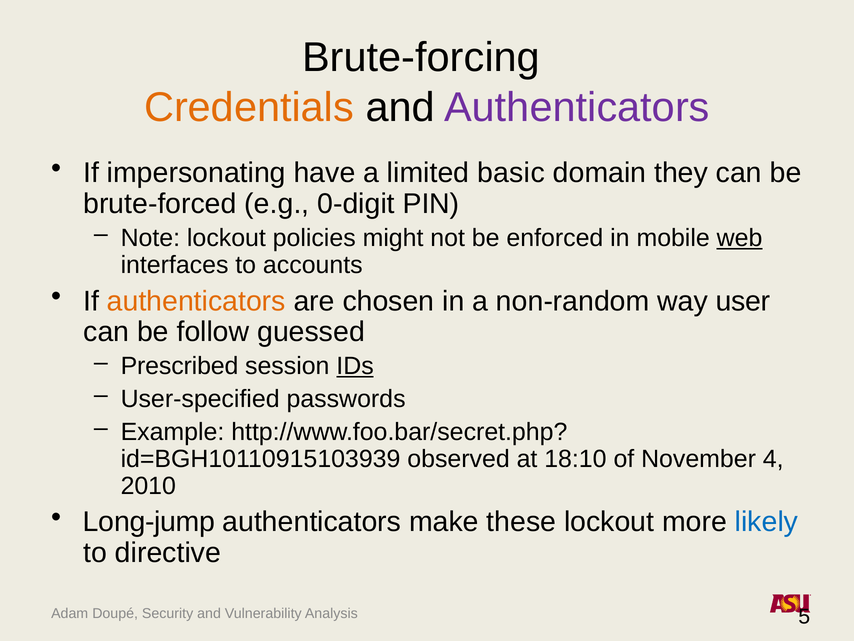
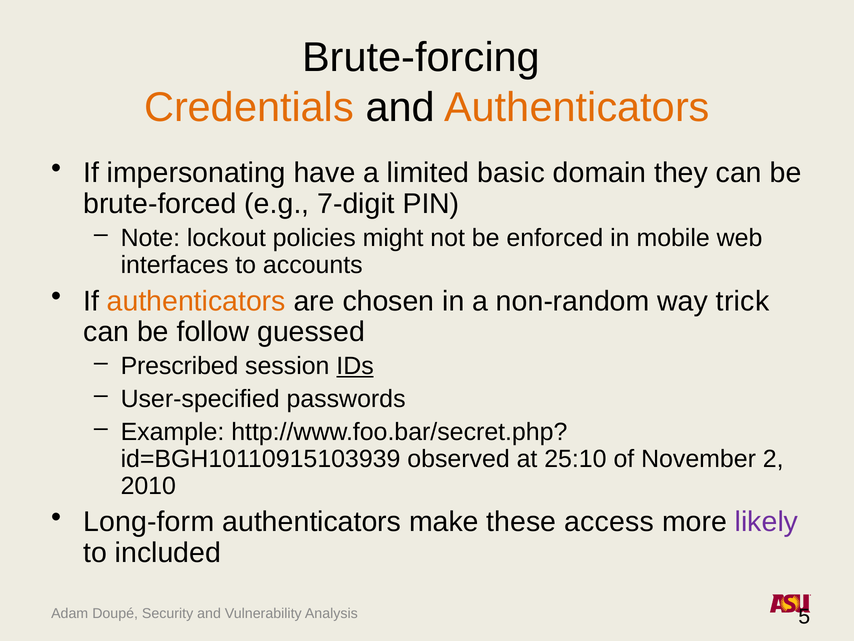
Authenticators at (577, 108) colour: purple -> orange
0-digit: 0-digit -> 7-digit
web underline: present -> none
user: user -> trick
18:10: 18:10 -> 25:10
4: 4 -> 2
Long-jump: Long-jump -> Long-form
these lockout: lockout -> access
likely colour: blue -> purple
directive: directive -> included
